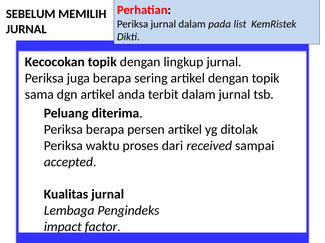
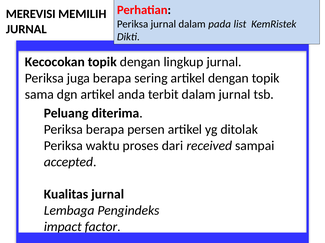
SEBELUM: SEBELUM -> MEREVISI
